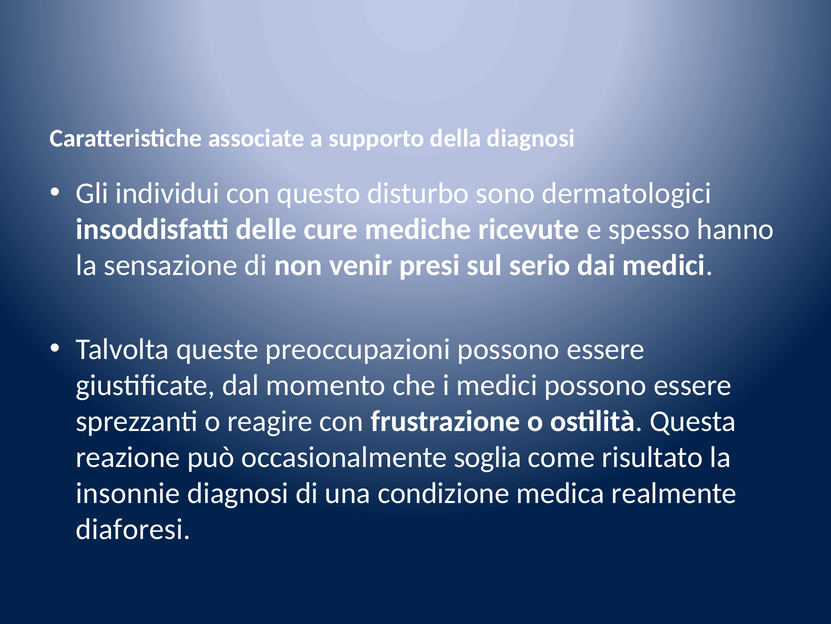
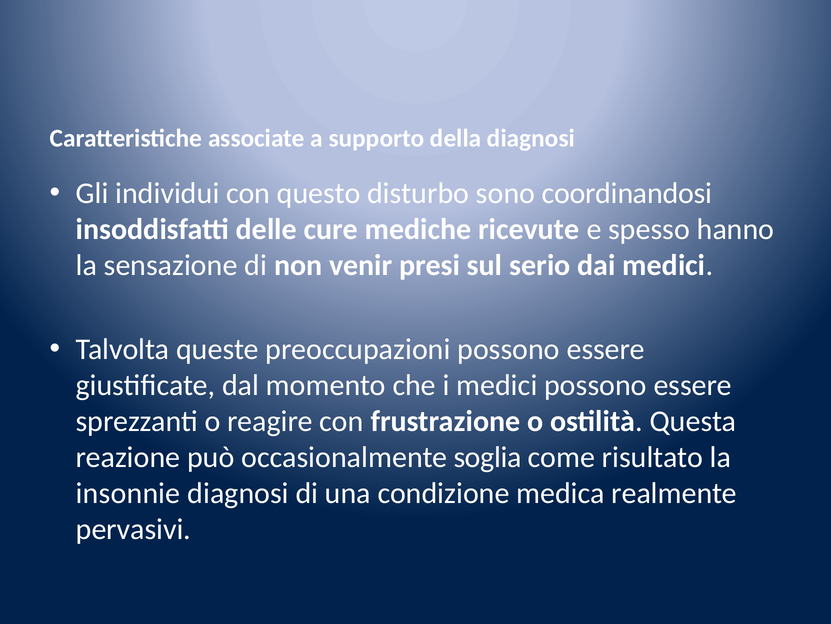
dermatologici: dermatologici -> coordinandosi
diaforesi: diaforesi -> pervasivi
